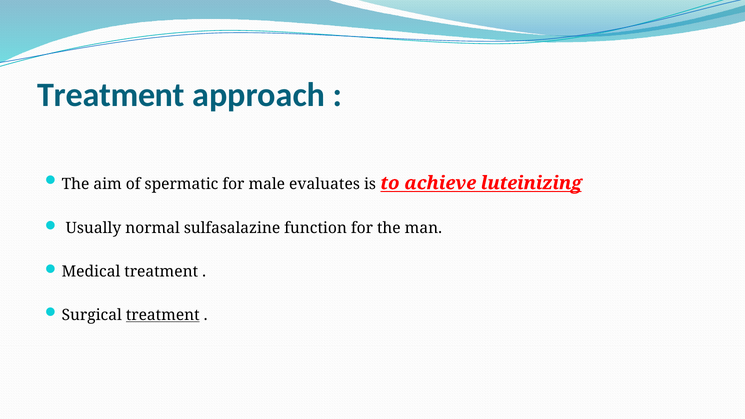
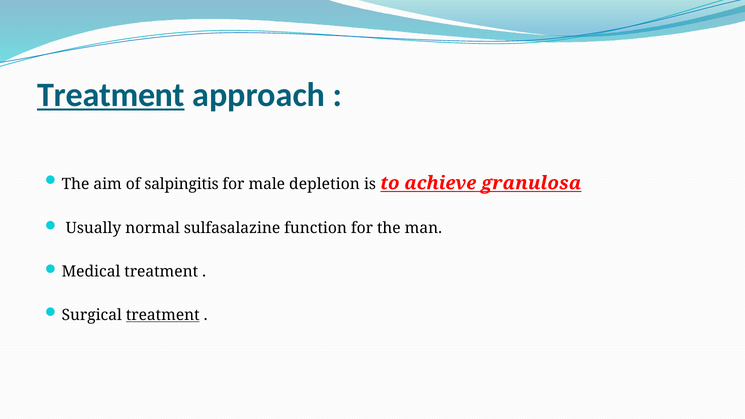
Treatment at (111, 95) underline: none -> present
spermatic: spermatic -> salpingitis
evaluates: evaluates -> depletion
luteinizing: luteinizing -> granulosa
